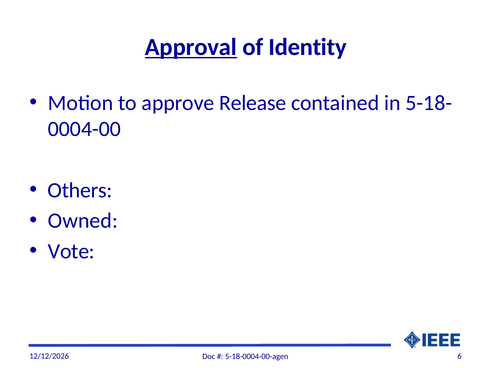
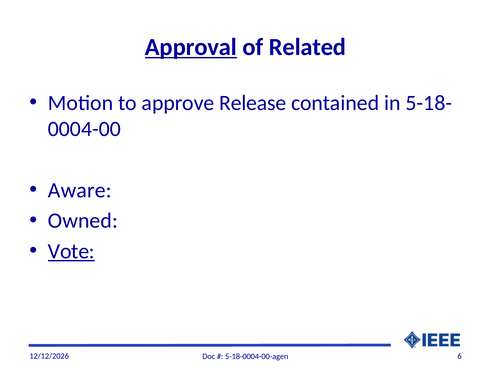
Identity: Identity -> Related
Others: Others -> Aware
Vote underline: none -> present
